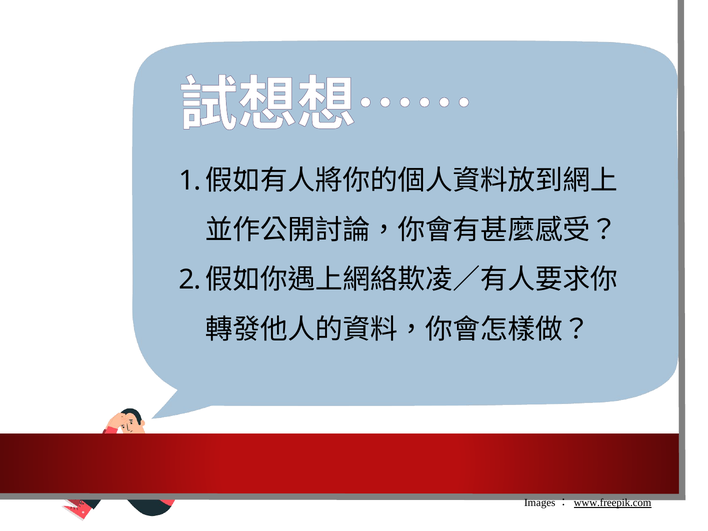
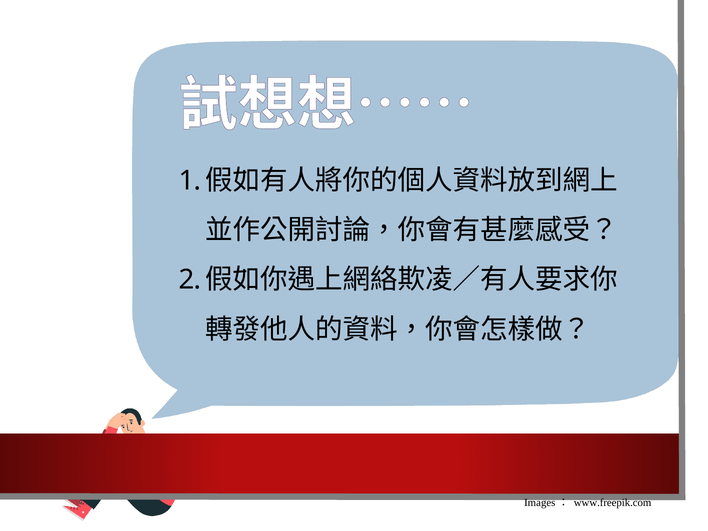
www.freepik.com underline: present -> none
